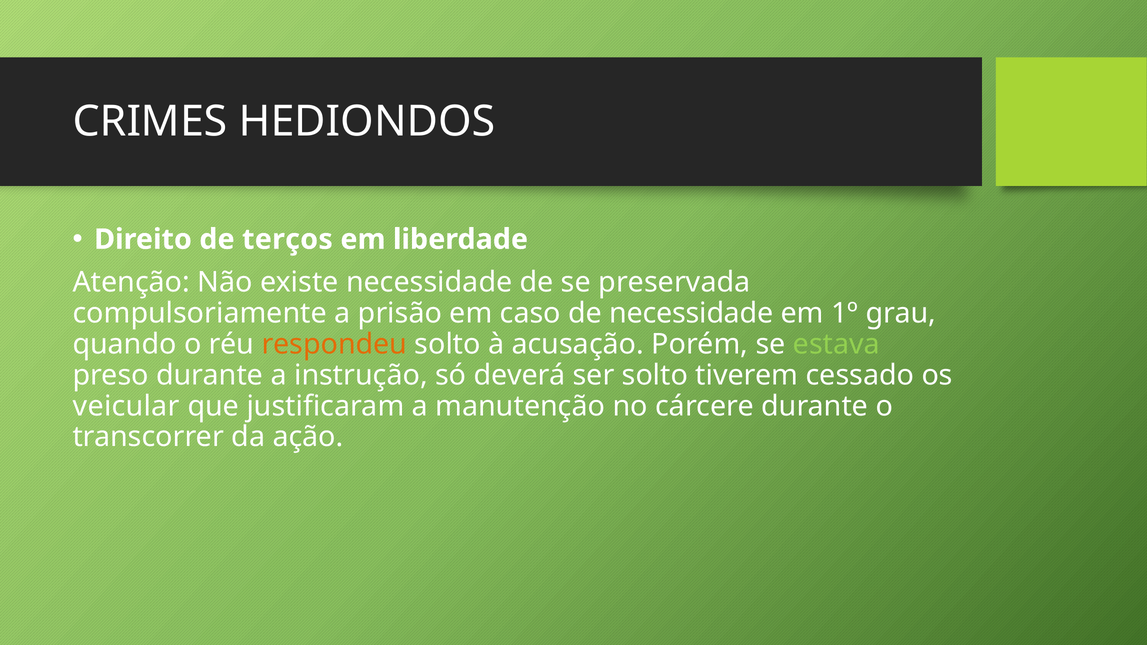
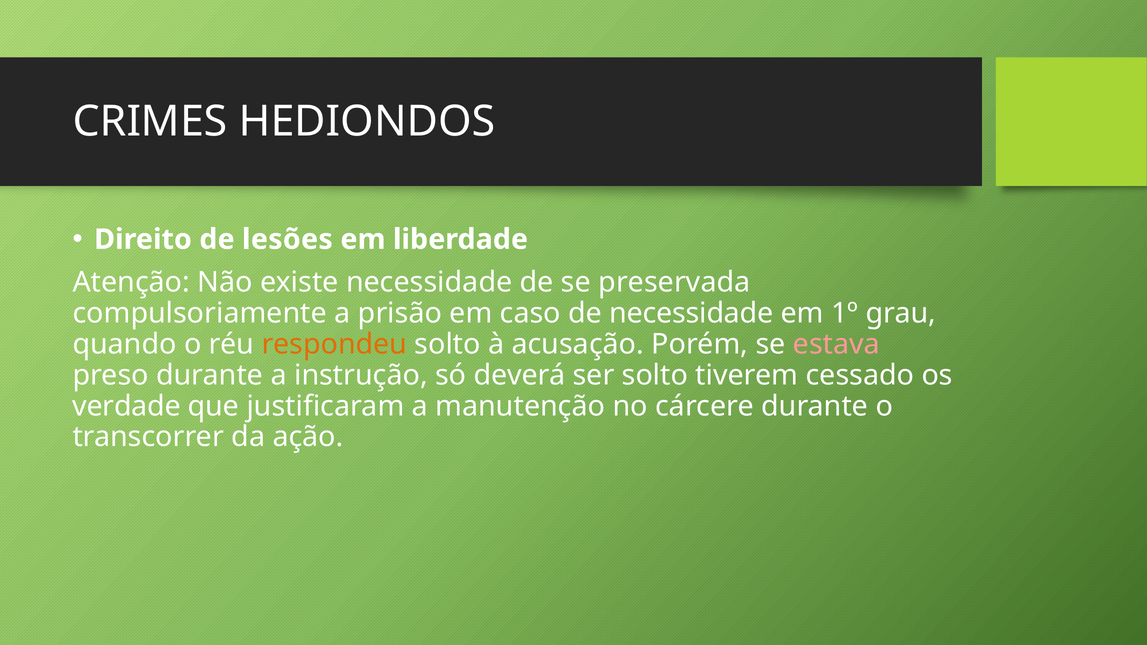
terços: terços -> lesões
estava colour: light green -> pink
veicular: veicular -> verdade
